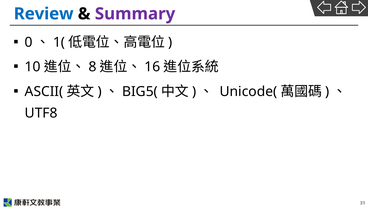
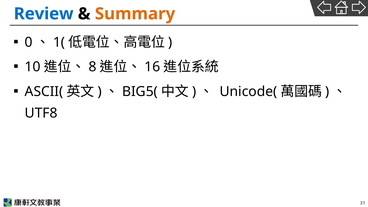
Summary colour: purple -> orange
